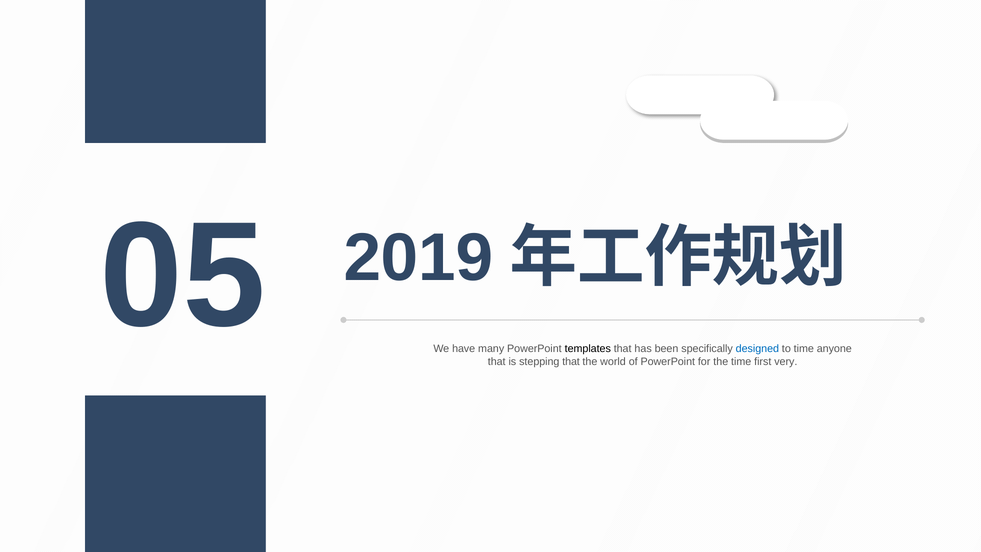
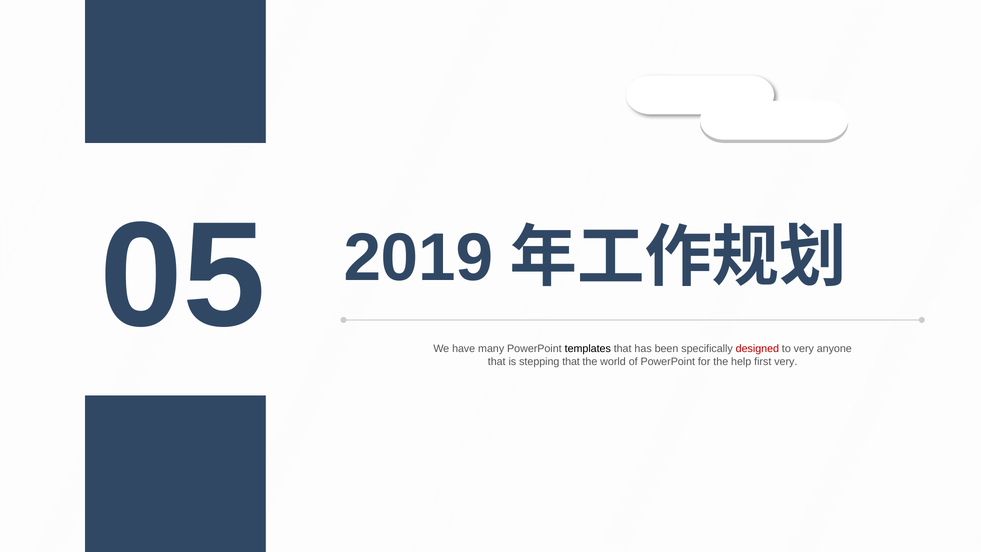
designed colour: blue -> red
to time: time -> very
the time: time -> help
